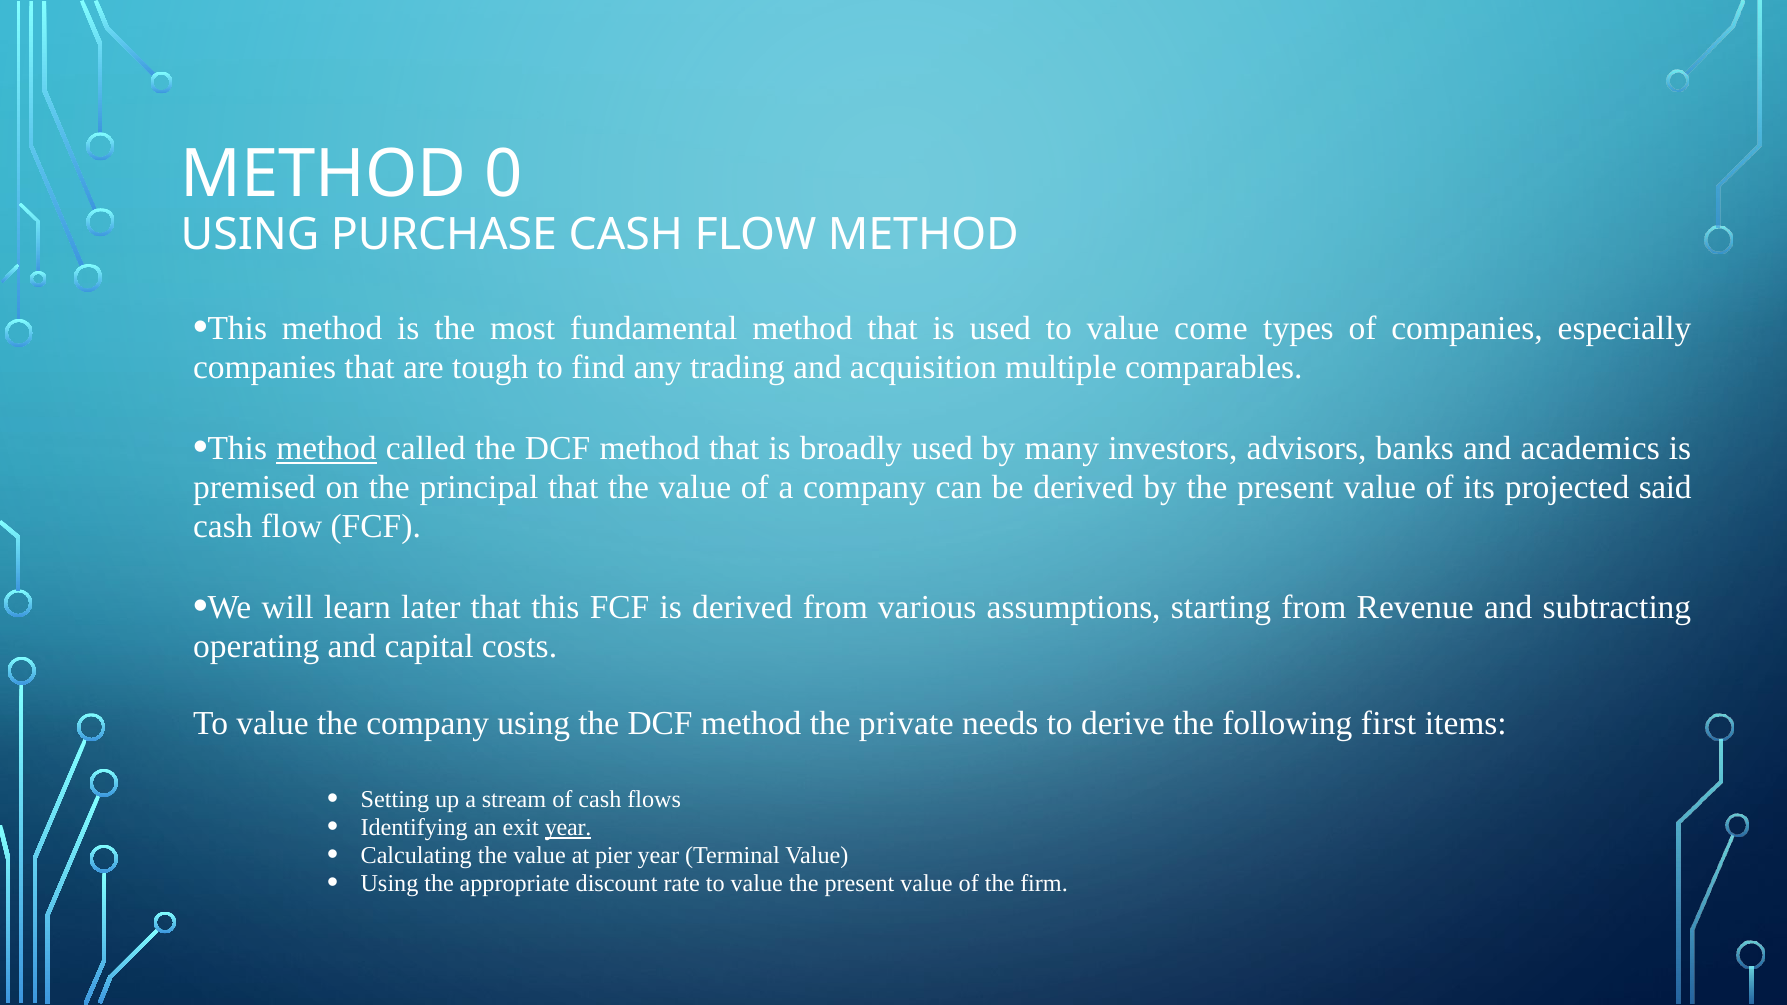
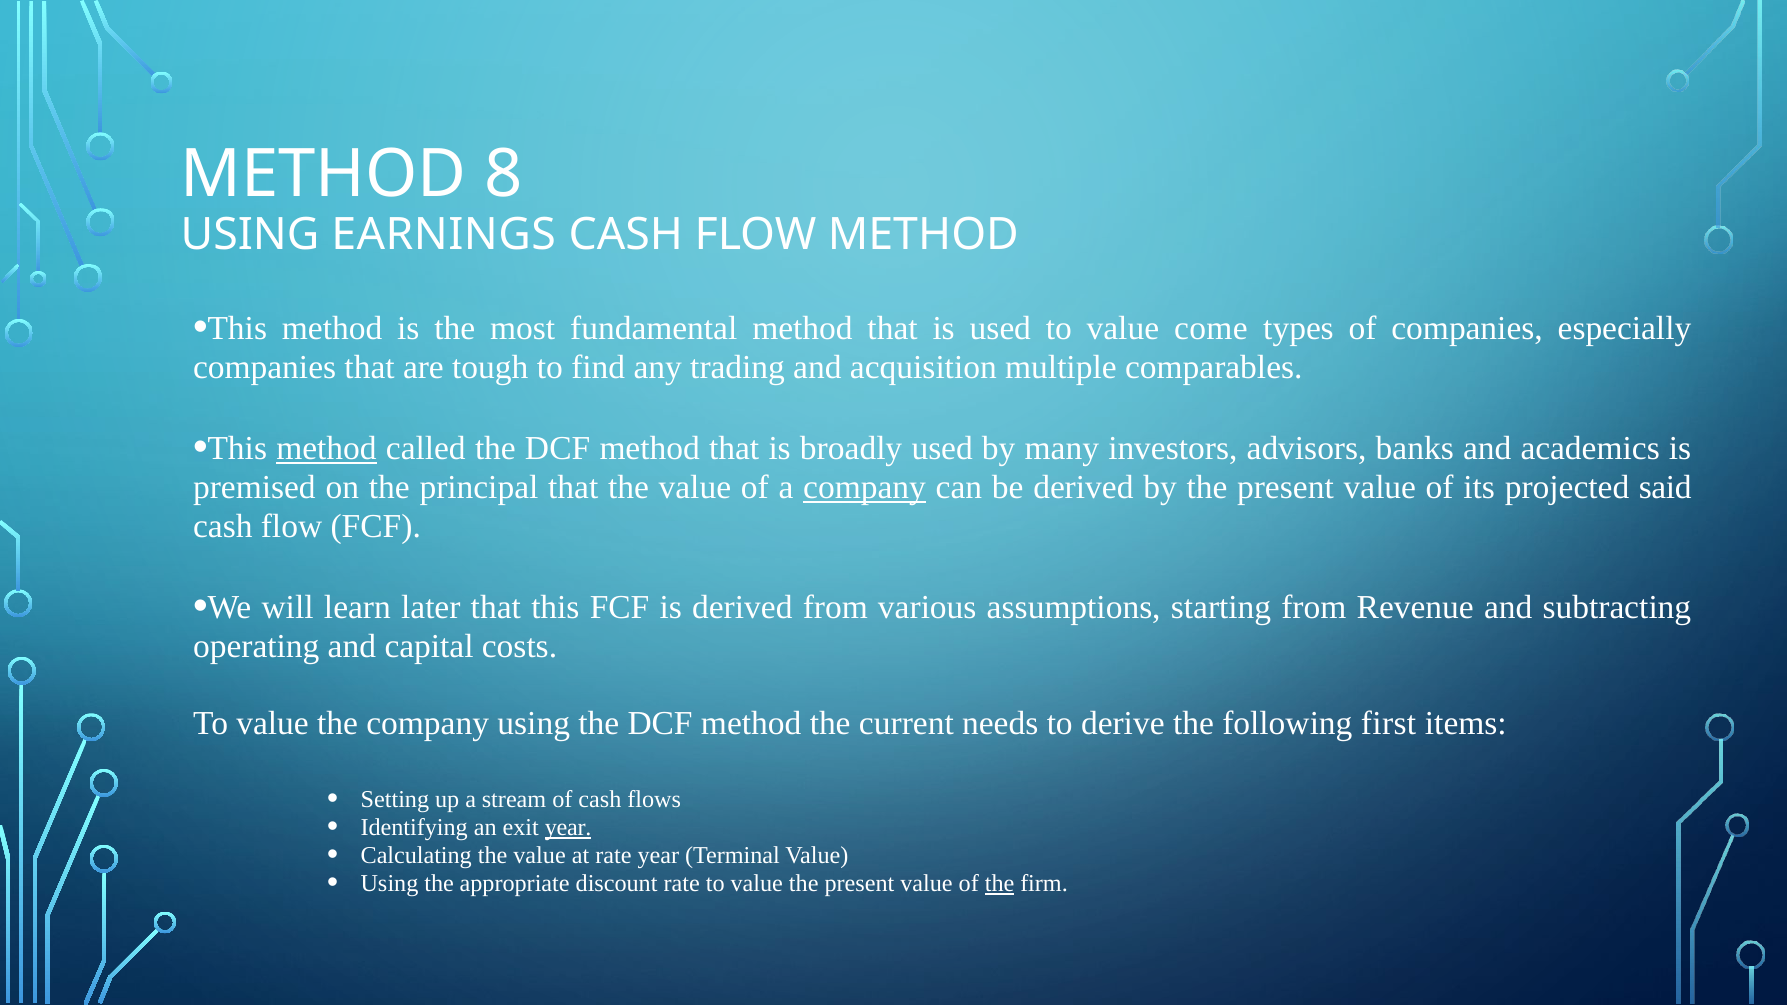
0: 0 -> 8
PURCHASE: PURCHASE -> EARNINGS
company at (865, 488) underline: none -> present
private: private -> current
at pier: pier -> rate
the at (1000, 884) underline: none -> present
